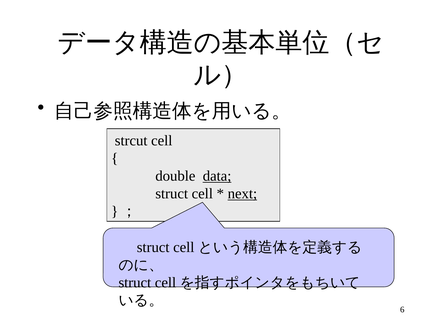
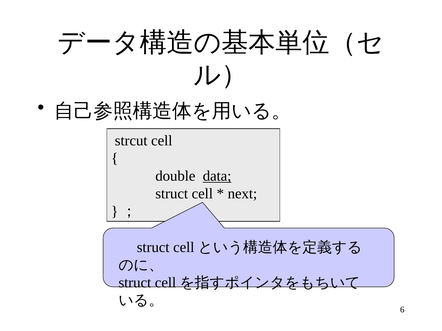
next underline: present -> none
